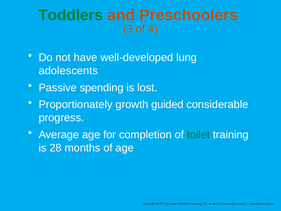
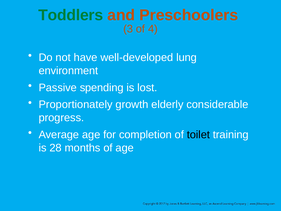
adolescents: adolescents -> environment
guided: guided -> elderly
toilet colour: green -> black
